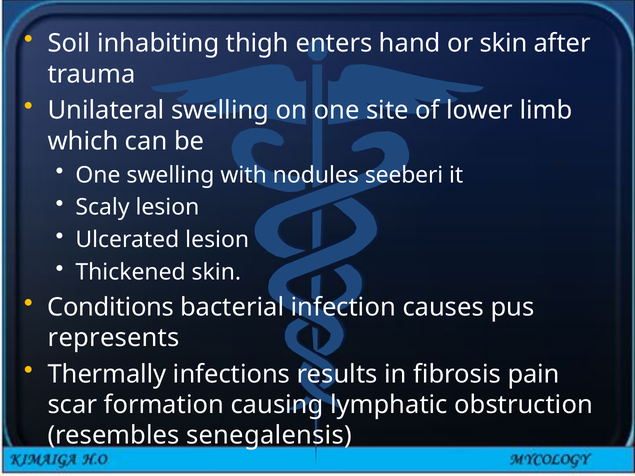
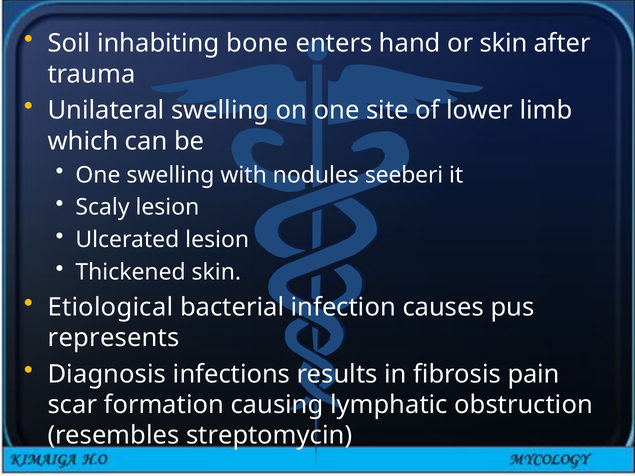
thigh: thigh -> bone
Conditions: Conditions -> Etiological
Thermally: Thermally -> Diagnosis
senegalensis: senegalensis -> streptomycin
